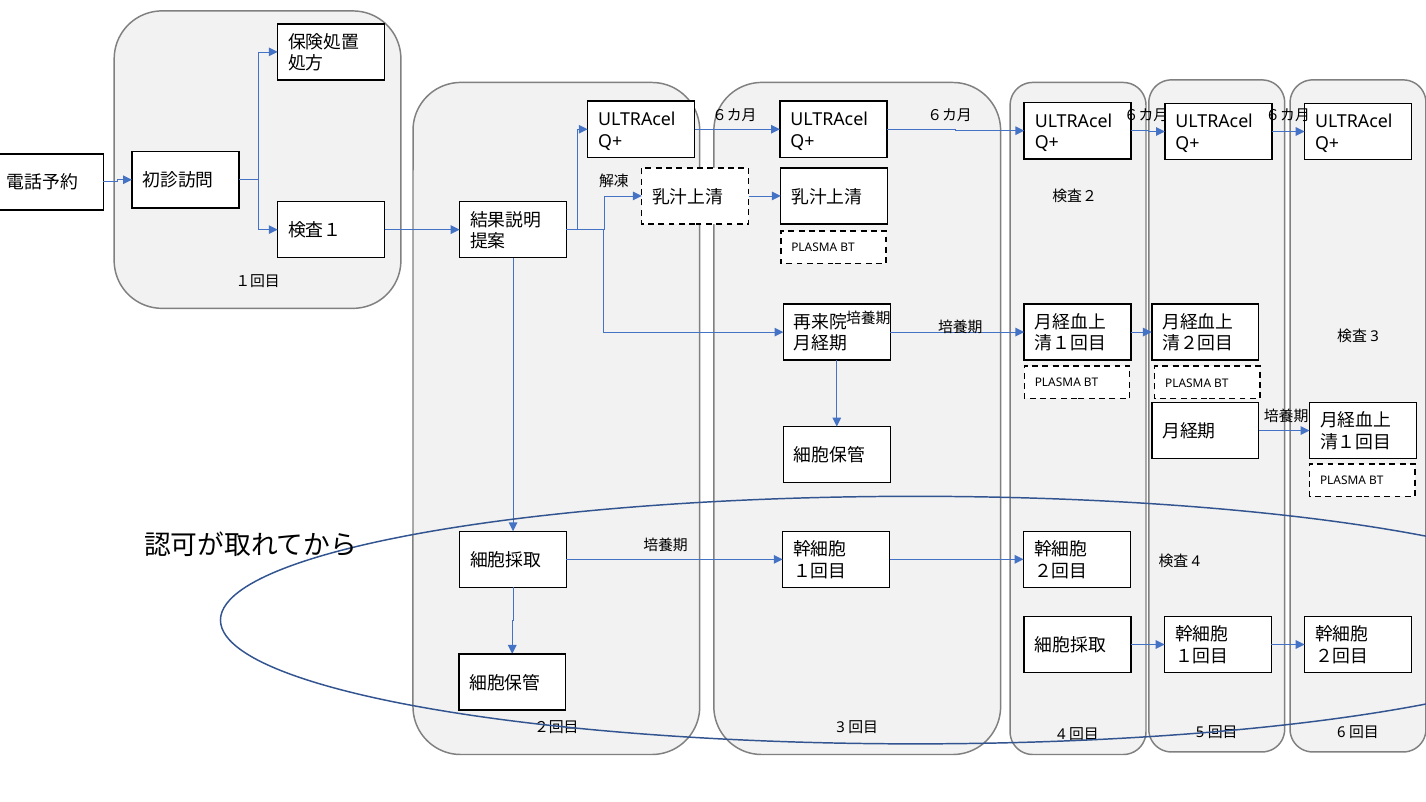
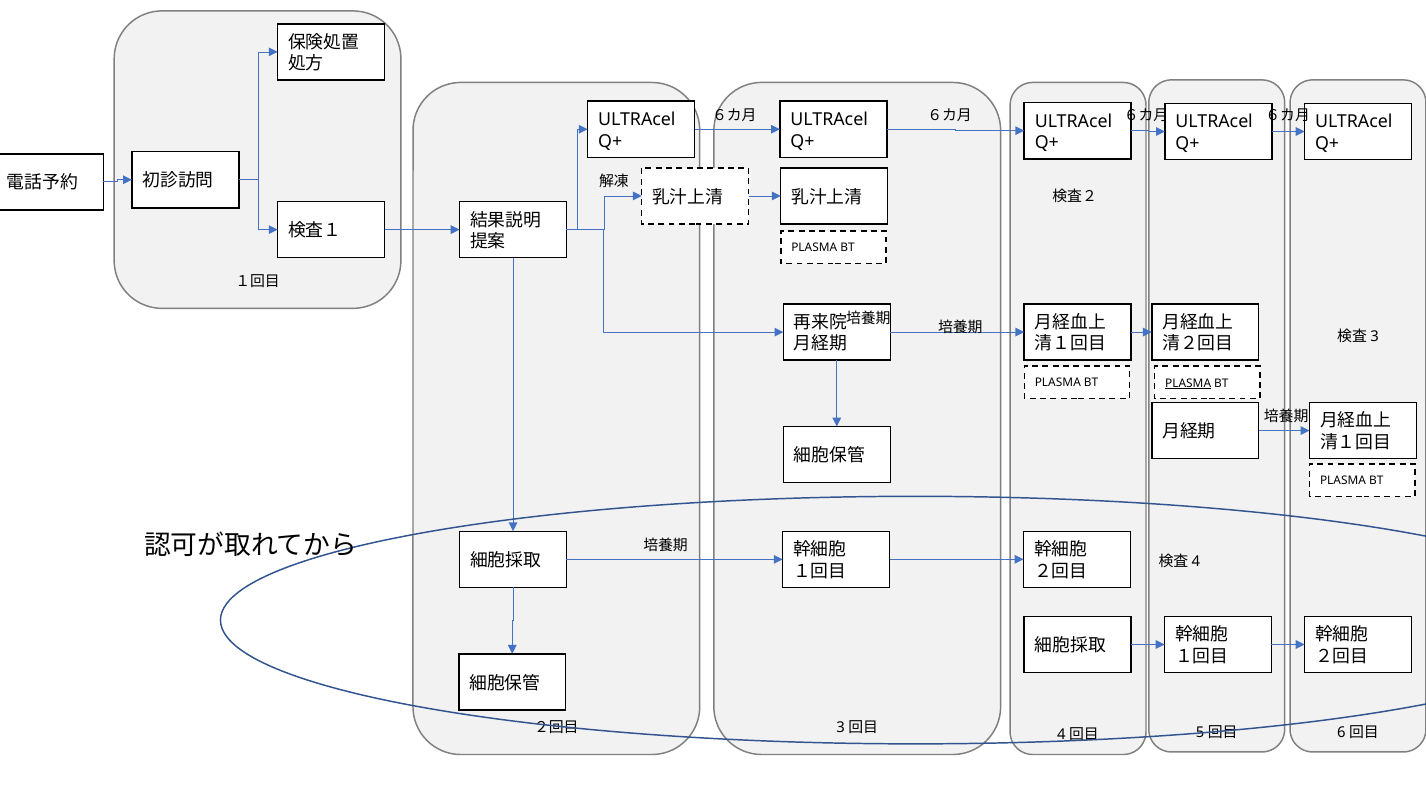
PLASMA at (1188, 383) underline: none -> present
